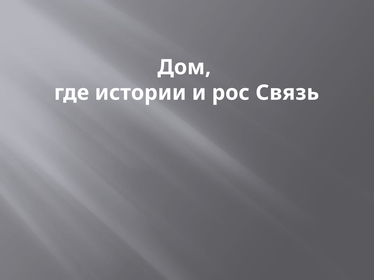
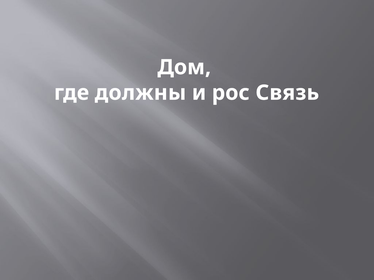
истории: истории -> должны
